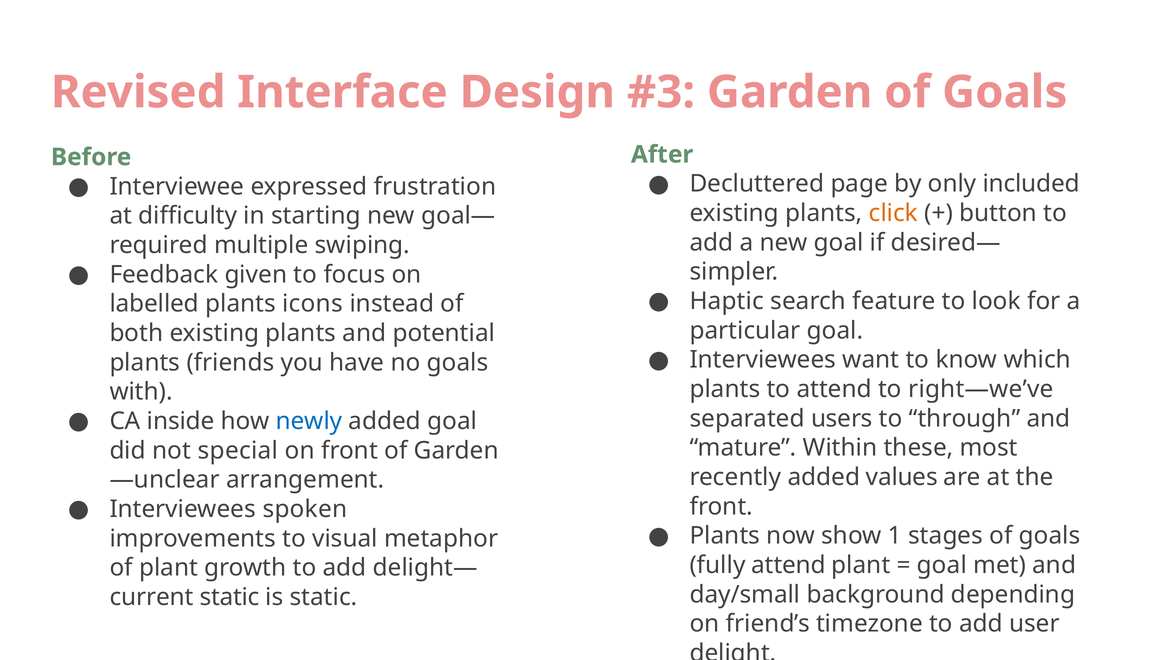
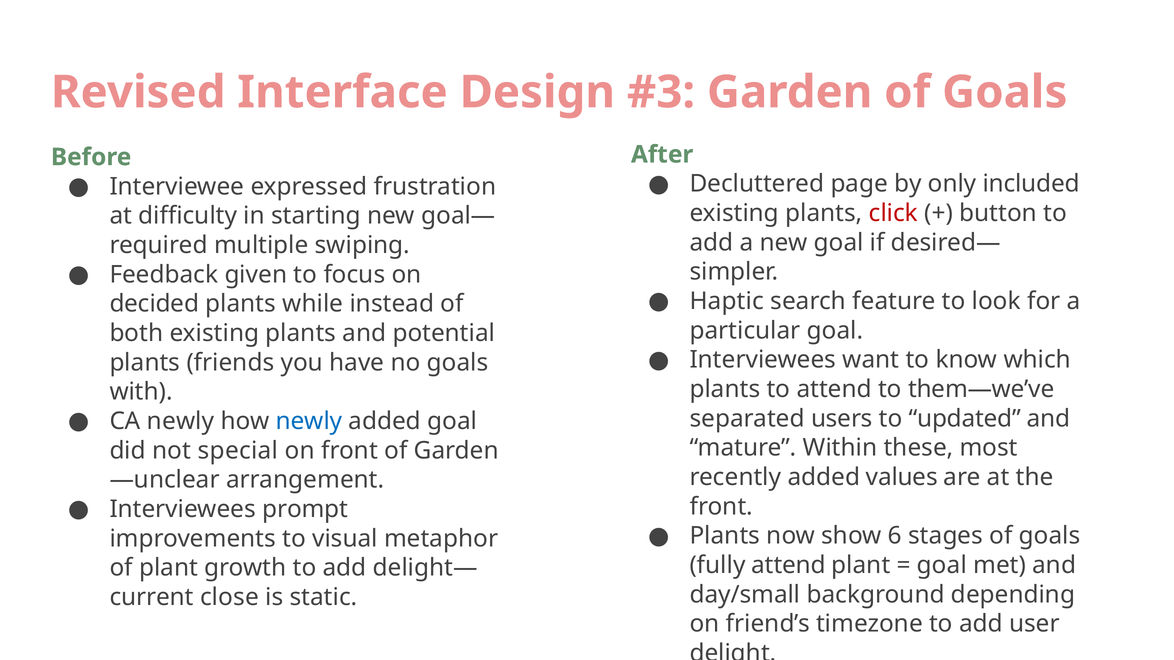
click colour: orange -> red
labelled: labelled -> decided
icons: icons -> while
right—we’ve: right—we’ve -> them—we’ve
CA inside: inside -> newly
through: through -> updated
spoken: spoken -> prompt
1: 1 -> 6
static at (230, 597): static -> close
